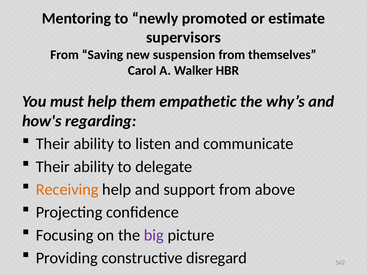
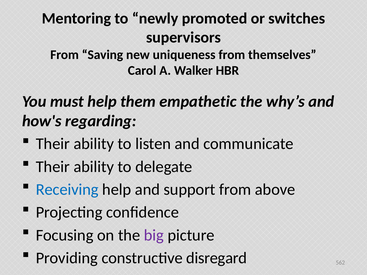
estimate: estimate -> switches
suspension: suspension -> uniqueness
Receiving colour: orange -> blue
